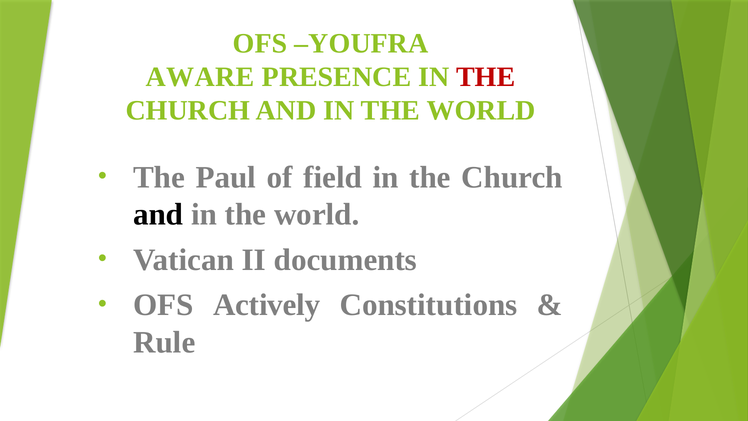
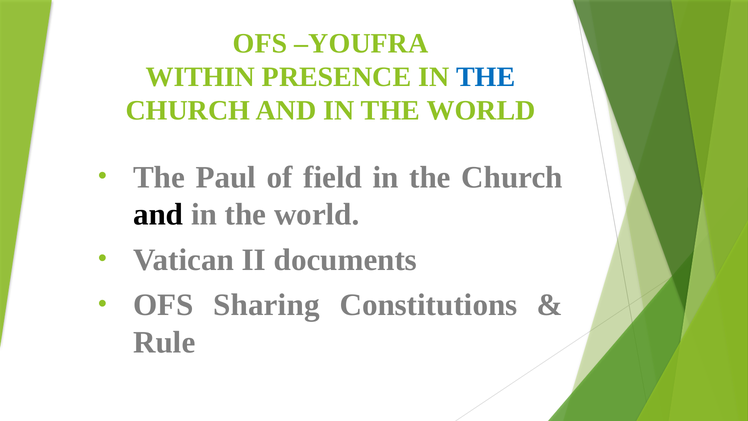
AWARE: AWARE -> WITHIN
THE at (486, 77) colour: red -> blue
Actively: Actively -> Sharing
